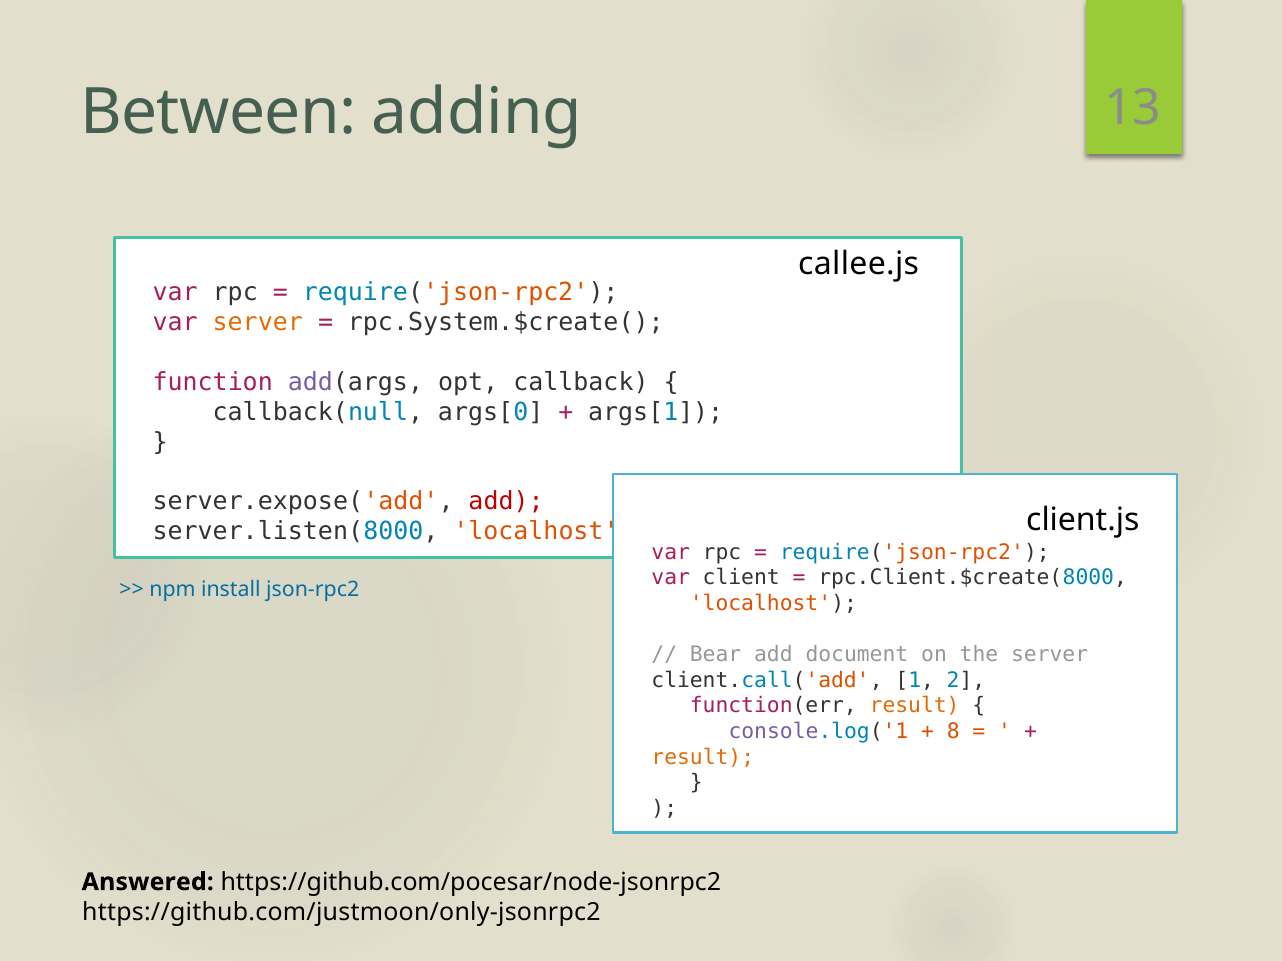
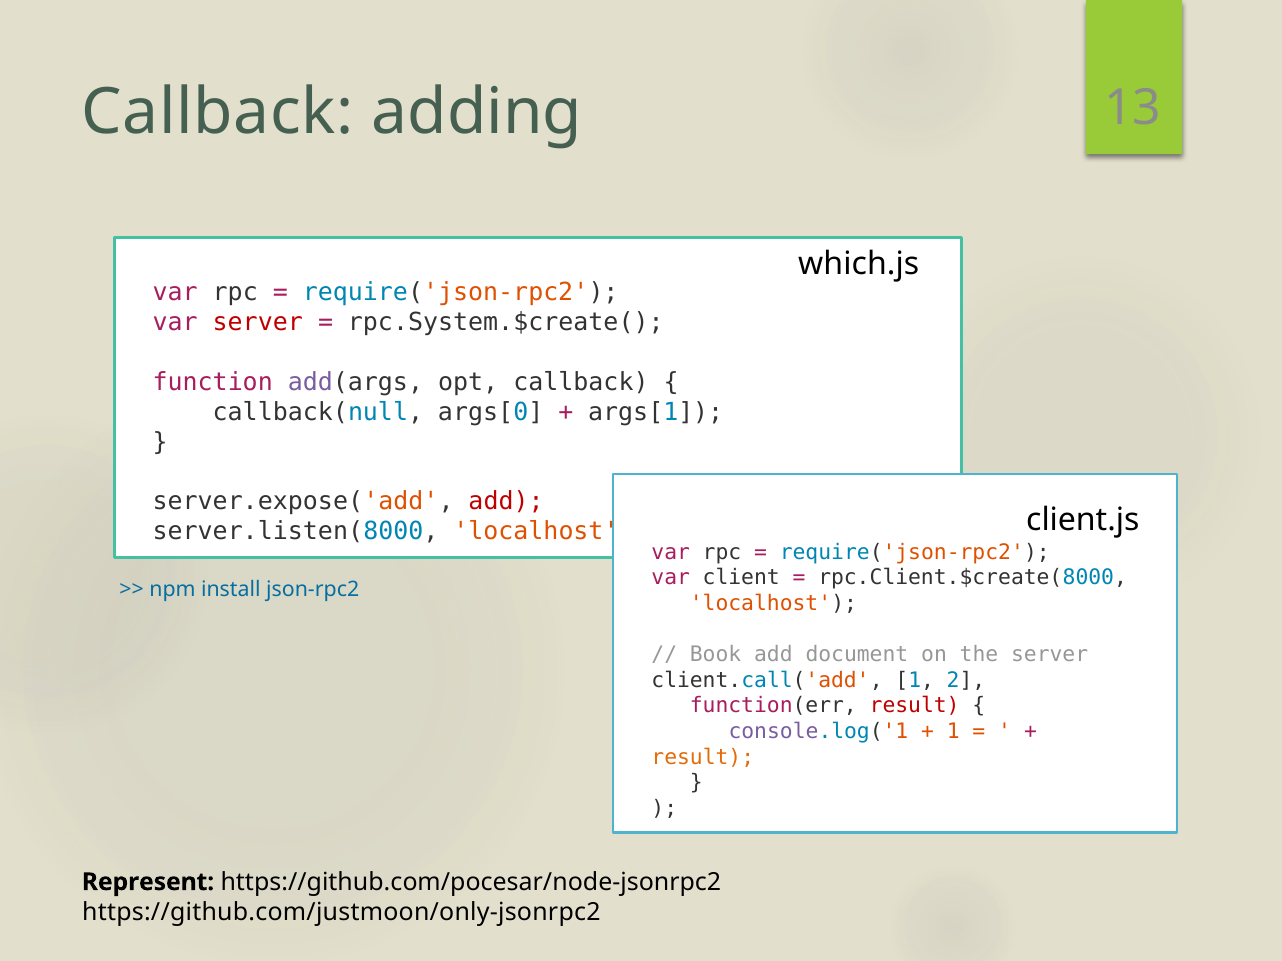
Between at (218, 113): Between -> Callback
callee.js: callee.js -> which.js
server at (258, 322) colour: orange -> red
Bear: Bear -> Book
result at (915, 706) colour: orange -> red
8 at (953, 732): 8 -> 1
Answered: Answered -> Represent
